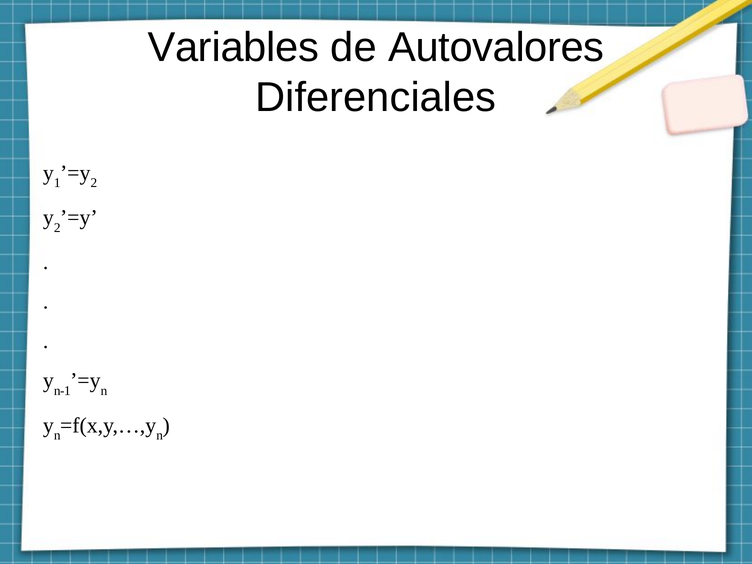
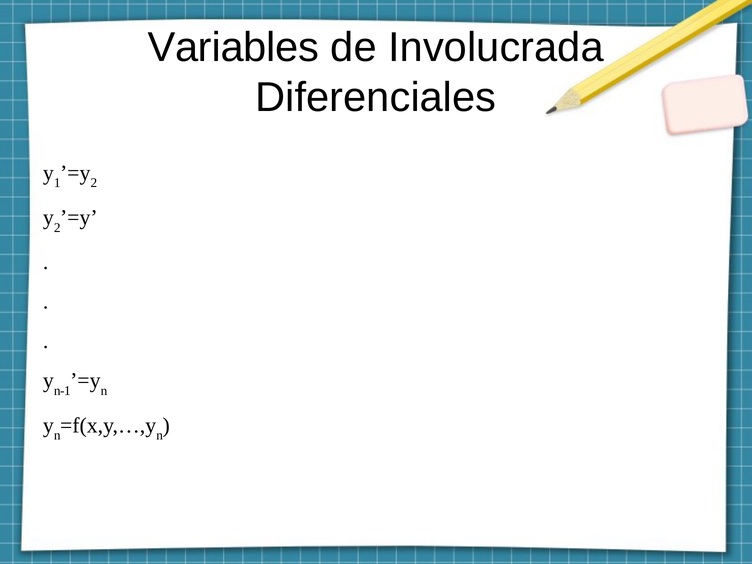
Autovalores: Autovalores -> Involucrada
